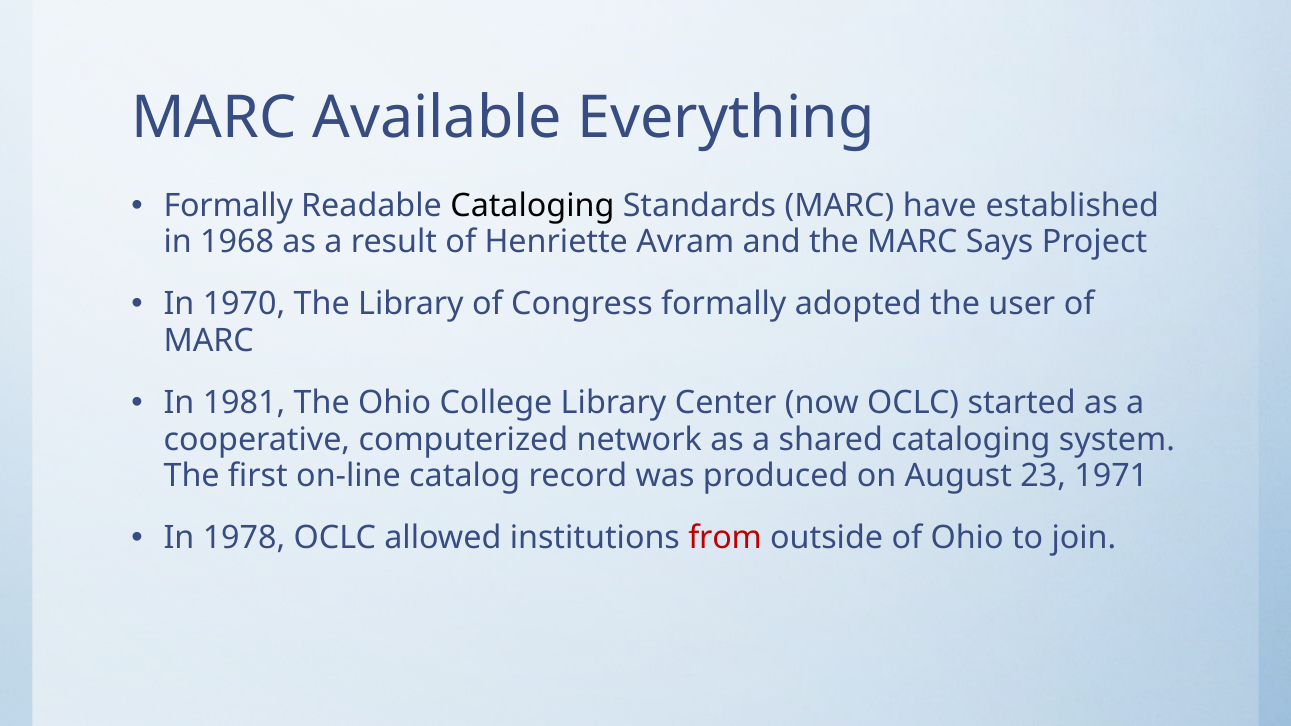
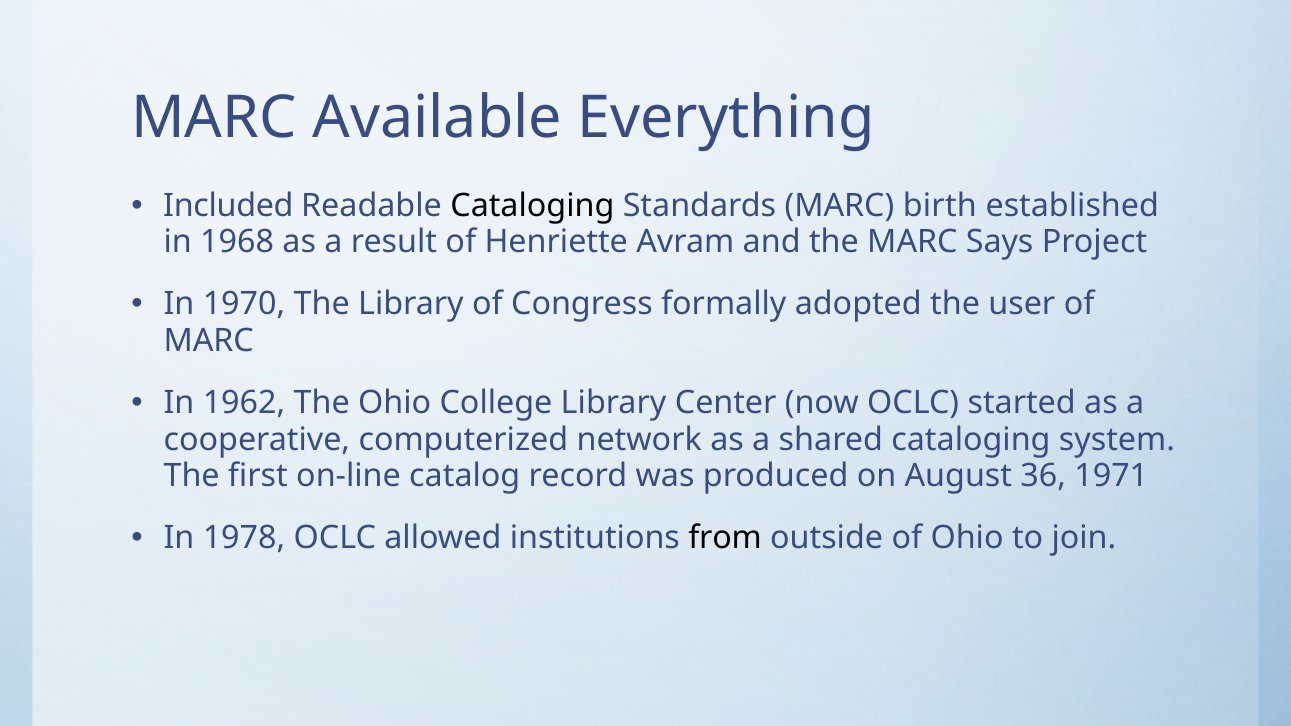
Formally at (228, 205): Formally -> Included
have: have -> birth
1981: 1981 -> 1962
23: 23 -> 36
from colour: red -> black
